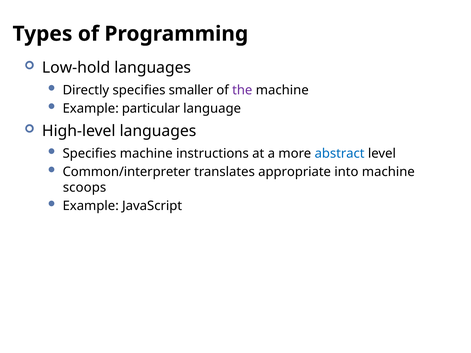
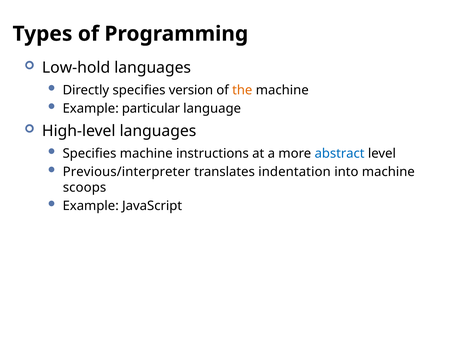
smaller: smaller -> version
the colour: purple -> orange
Common/interpreter: Common/interpreter -> Previous/interpreter
appropriate: appropriate -> indentation
